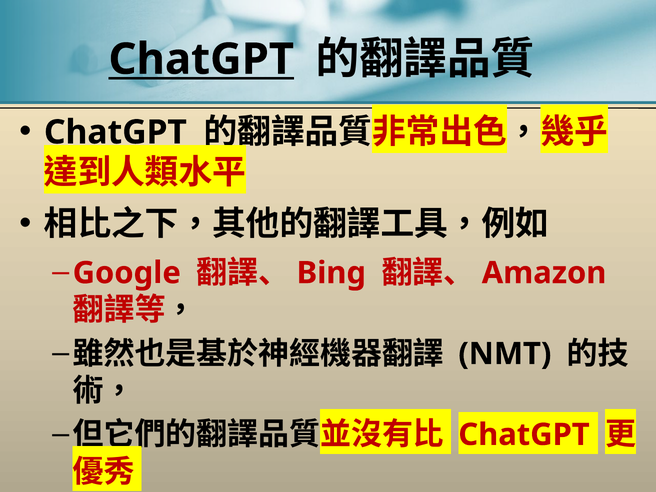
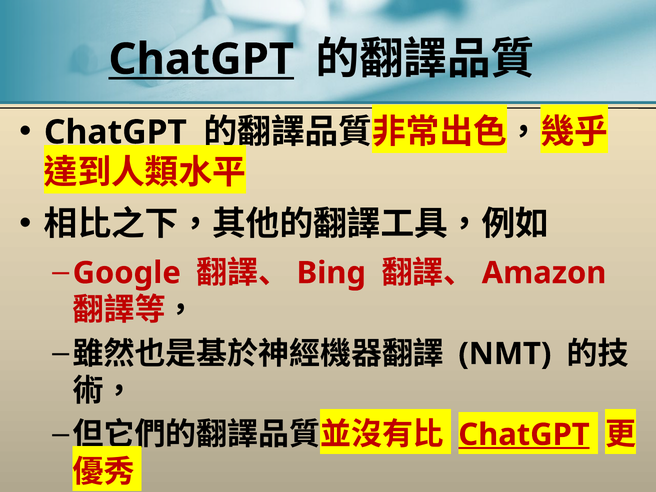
ChatGPT at (524, 435) underline: none -> present
